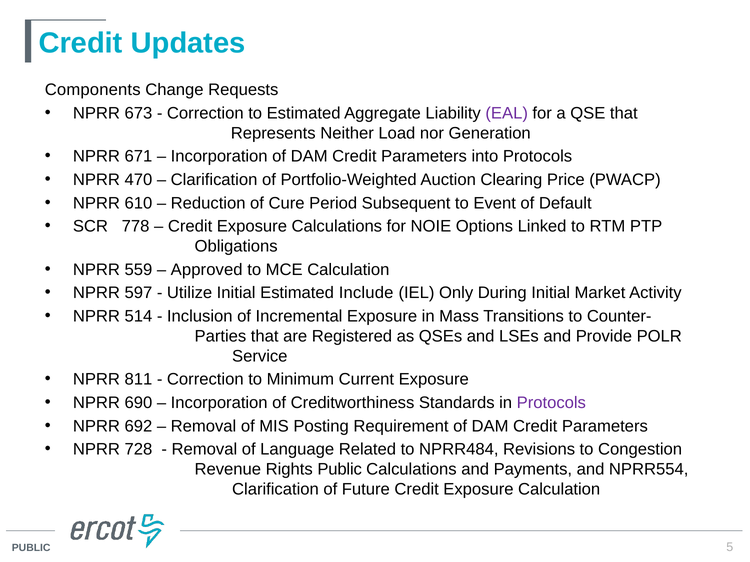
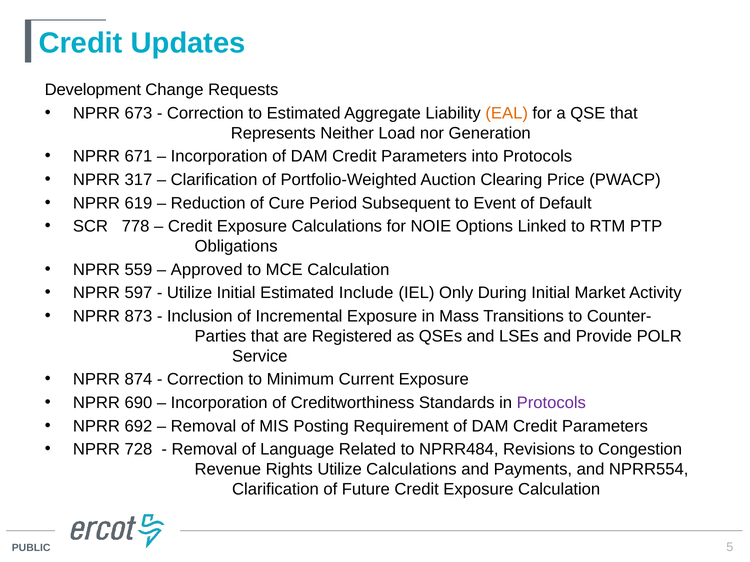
Components: Components -> Development
EAL colour: purple -> orange
470: 470 -> 317
610: 610 -> 619
514: 514 -> 873
811: 811 -> 874
Rights Public: Public -> Utilize
